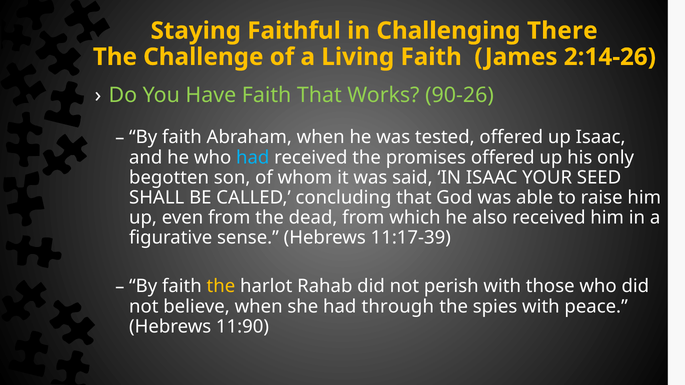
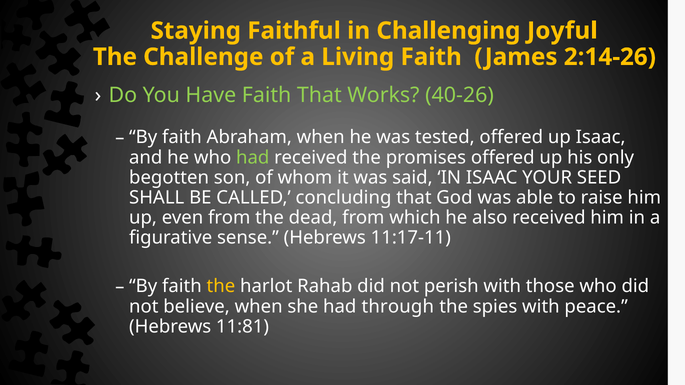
There: There -> Joyful
90-26: 90-26 -> 40-26
had at (253, 158) colour: light blue -> light green
11:17-39: 11:17-39 -> 11:17-11
11:90: 11:90 -> 11:81
